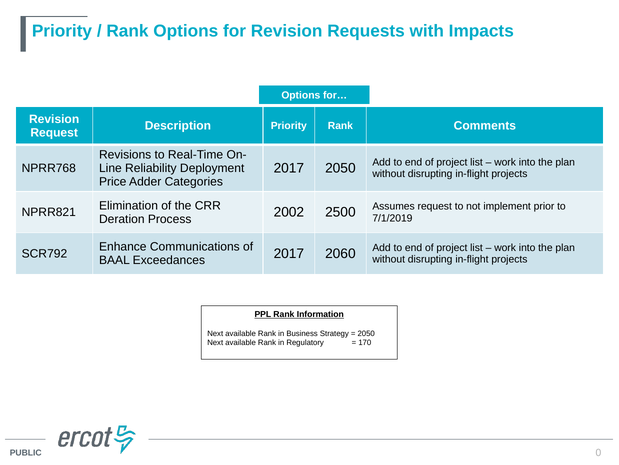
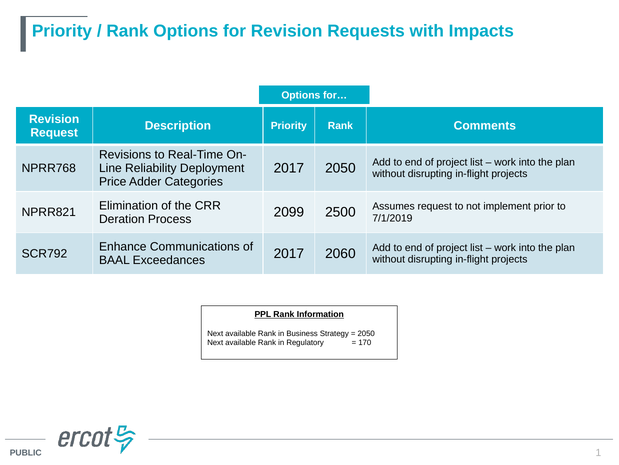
2002: 2002 -> 2099
0: 0 -> 1
